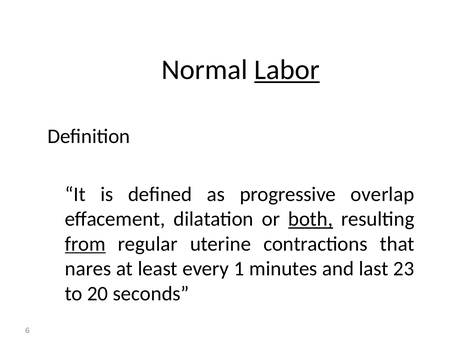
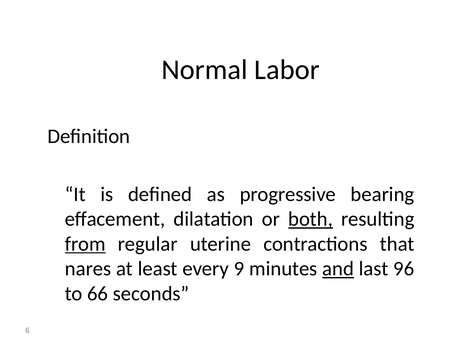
Labor underline: present -> none
overlap: overlap -> bearing
1: 1 -> 9
and underline: none -> present
23: 23 -> 96
20: 20 -> 66
